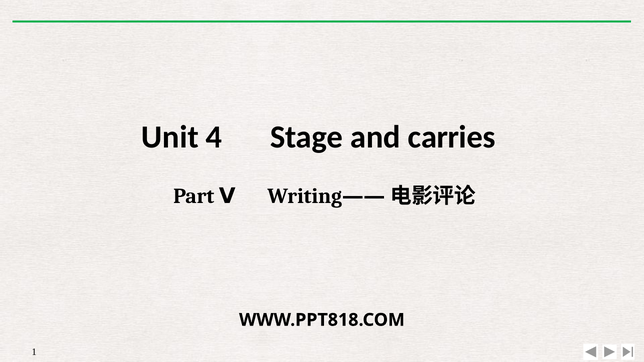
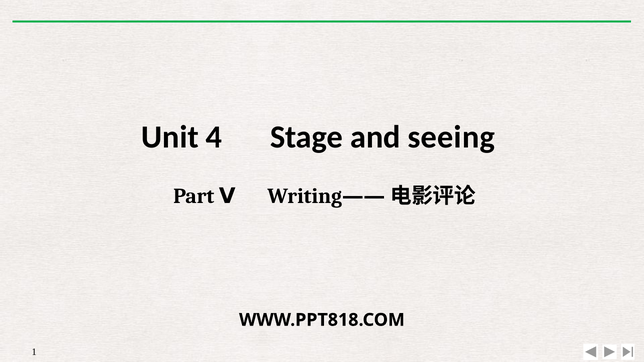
carries: carries -> seeing
